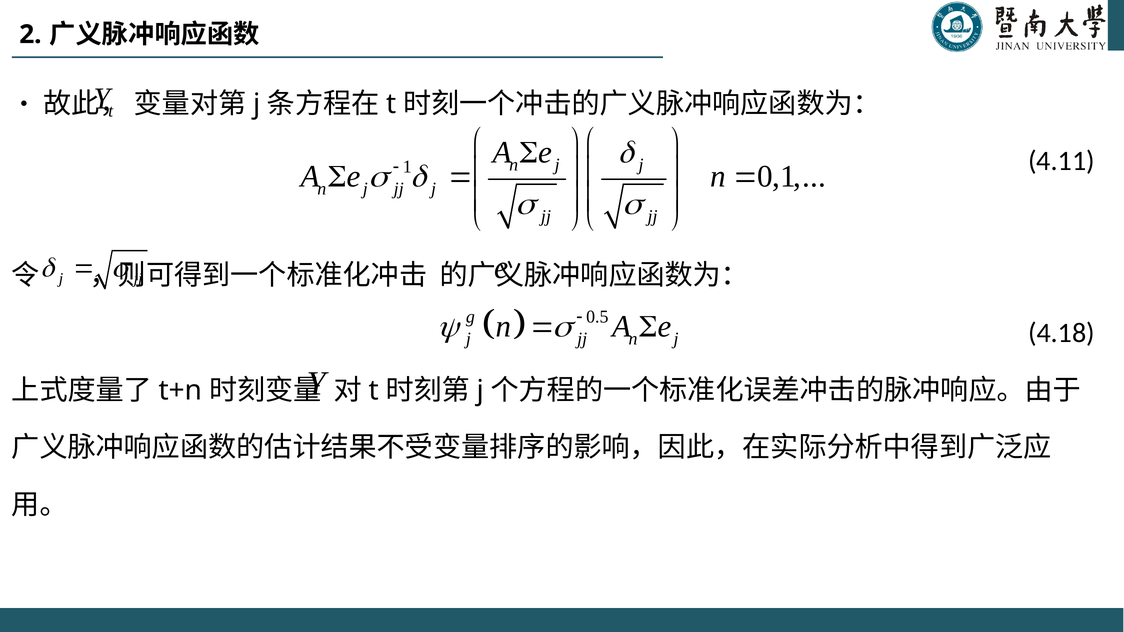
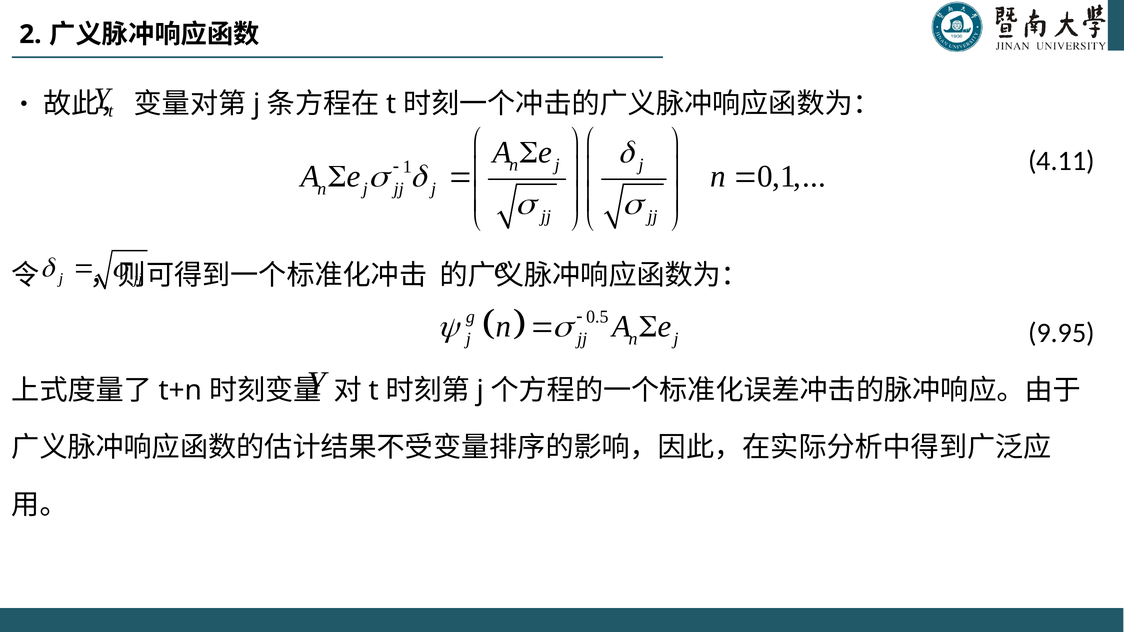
4.18: 4.18 -> 9.95
